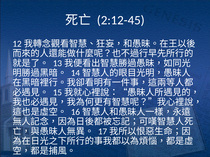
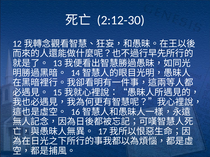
2:12-45: 2:12-45 -> 2:12-30
